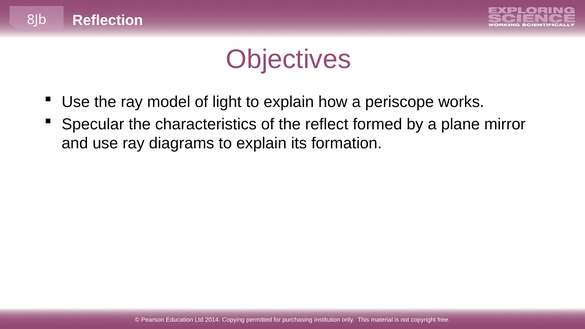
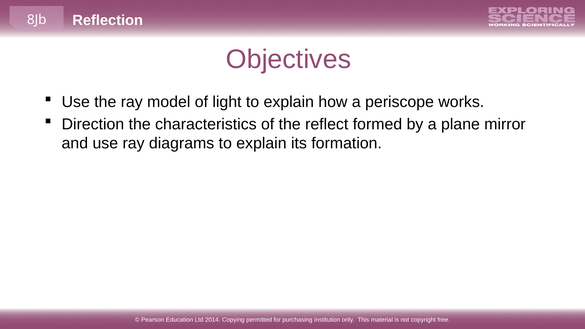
Specular: Specular -> Direction
